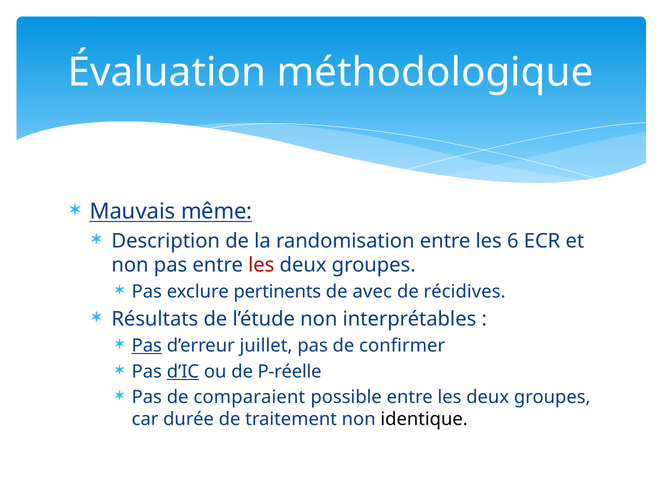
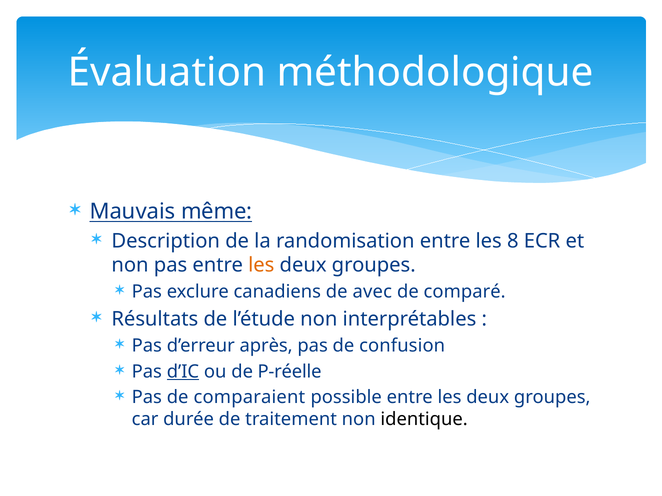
6: 6 -> 8
les at (261, 265) colour: red -> orange
pertinents: pertinents -> canadiens
récidives: récidives -> comparé
Pas at (147, 346) underline: present -> none
juillet: juillet -> après
confirmer: confirmer -> confusion
